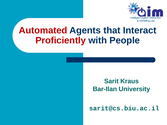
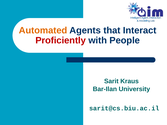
Automated colour: red -> orange
